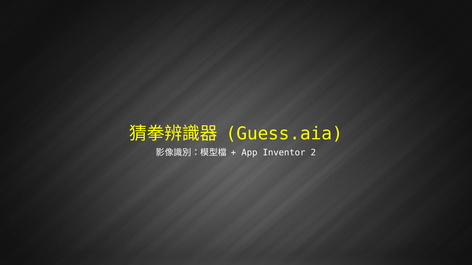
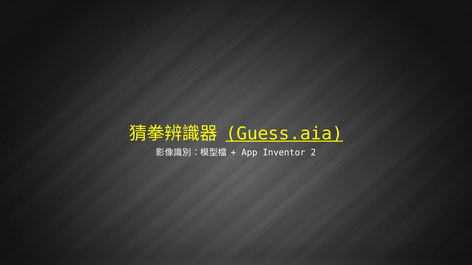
Guess.aia underline: none -> present
